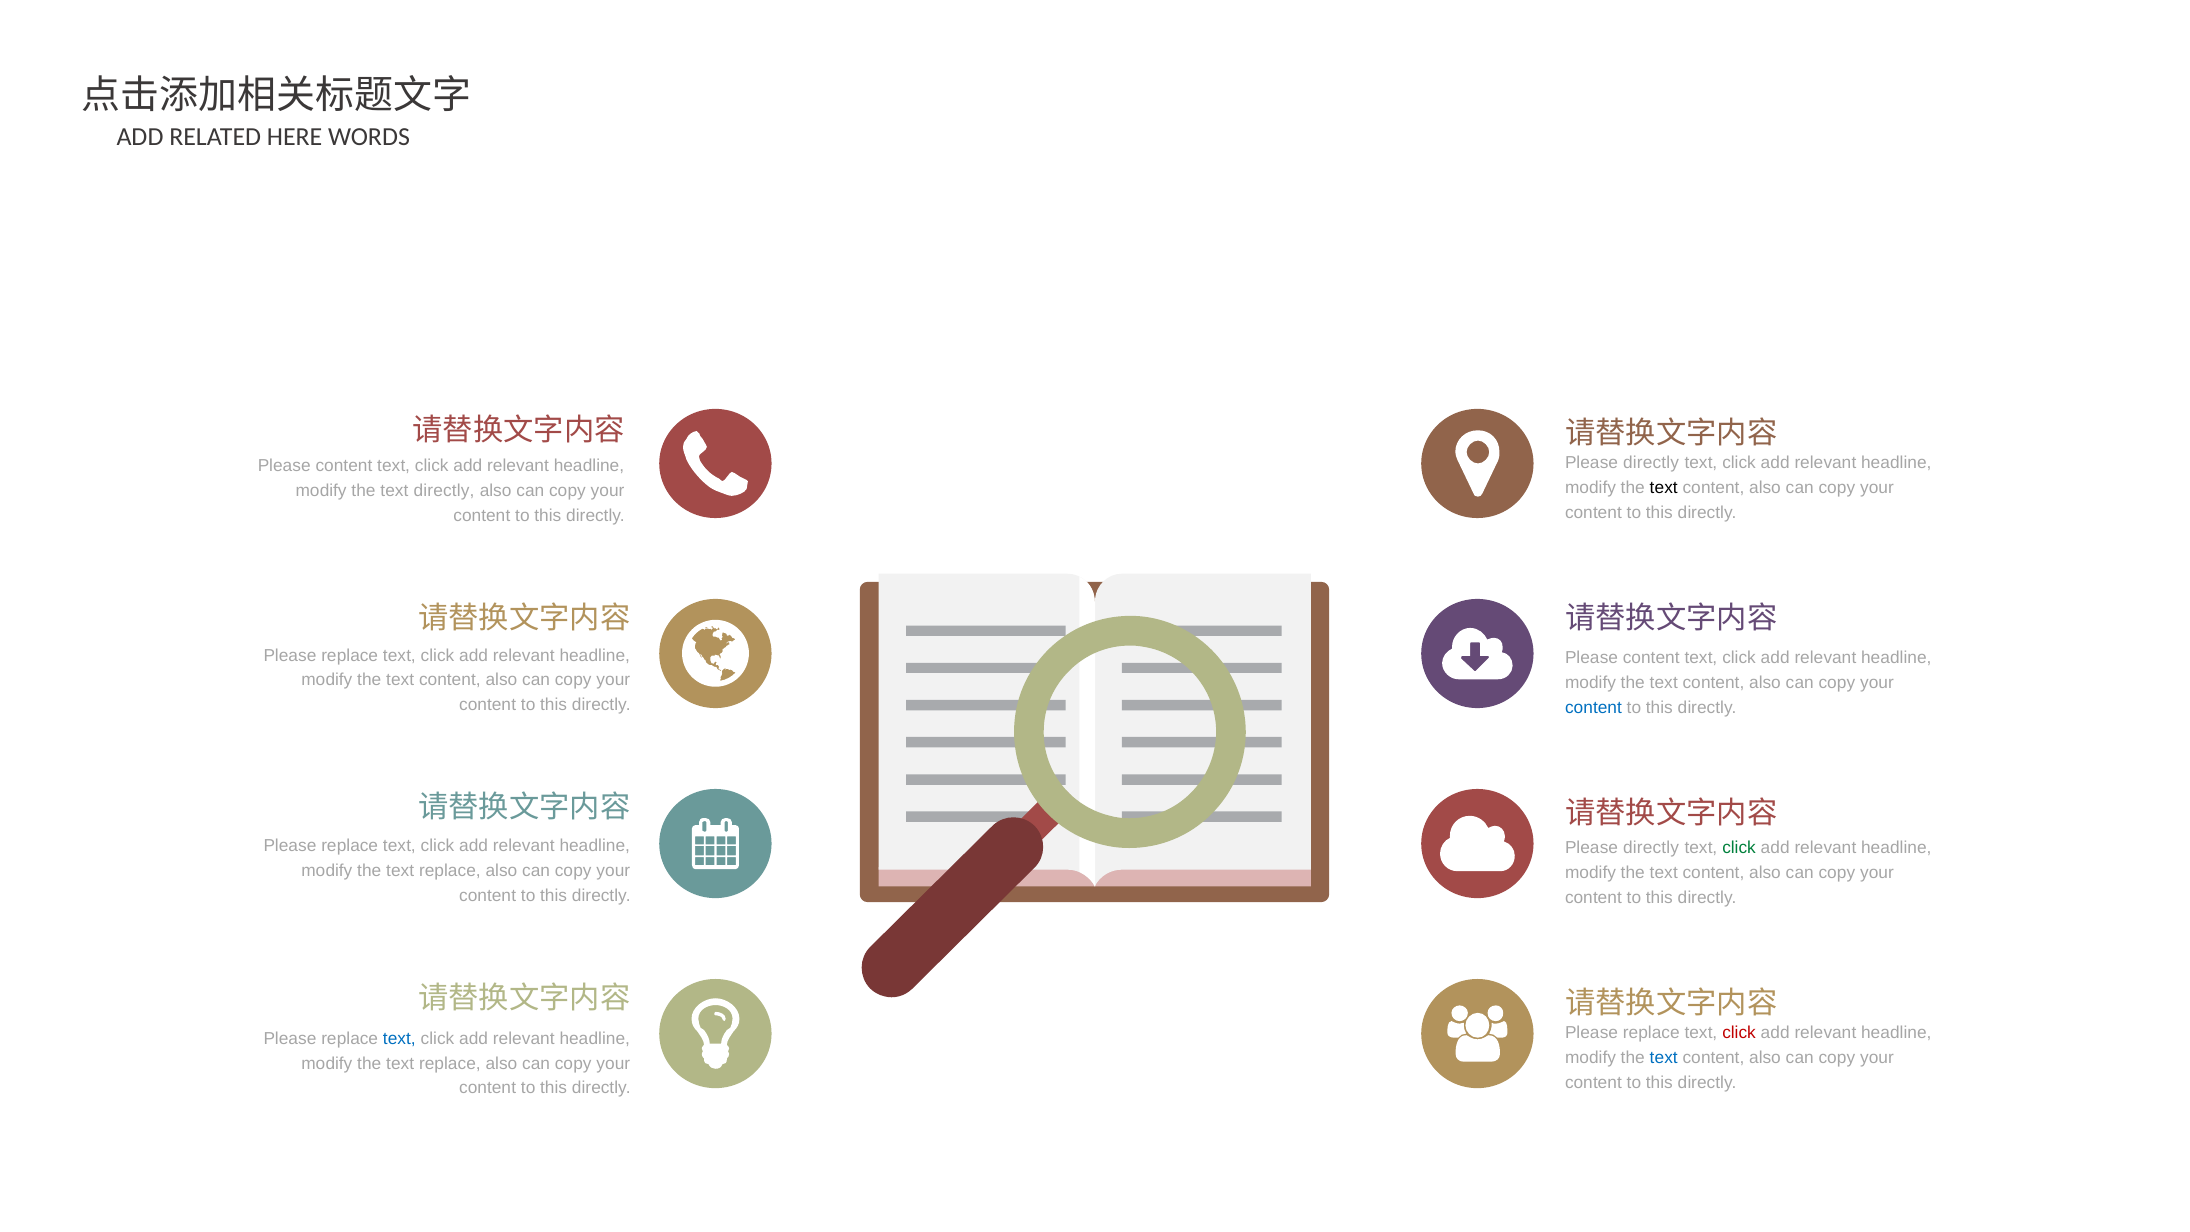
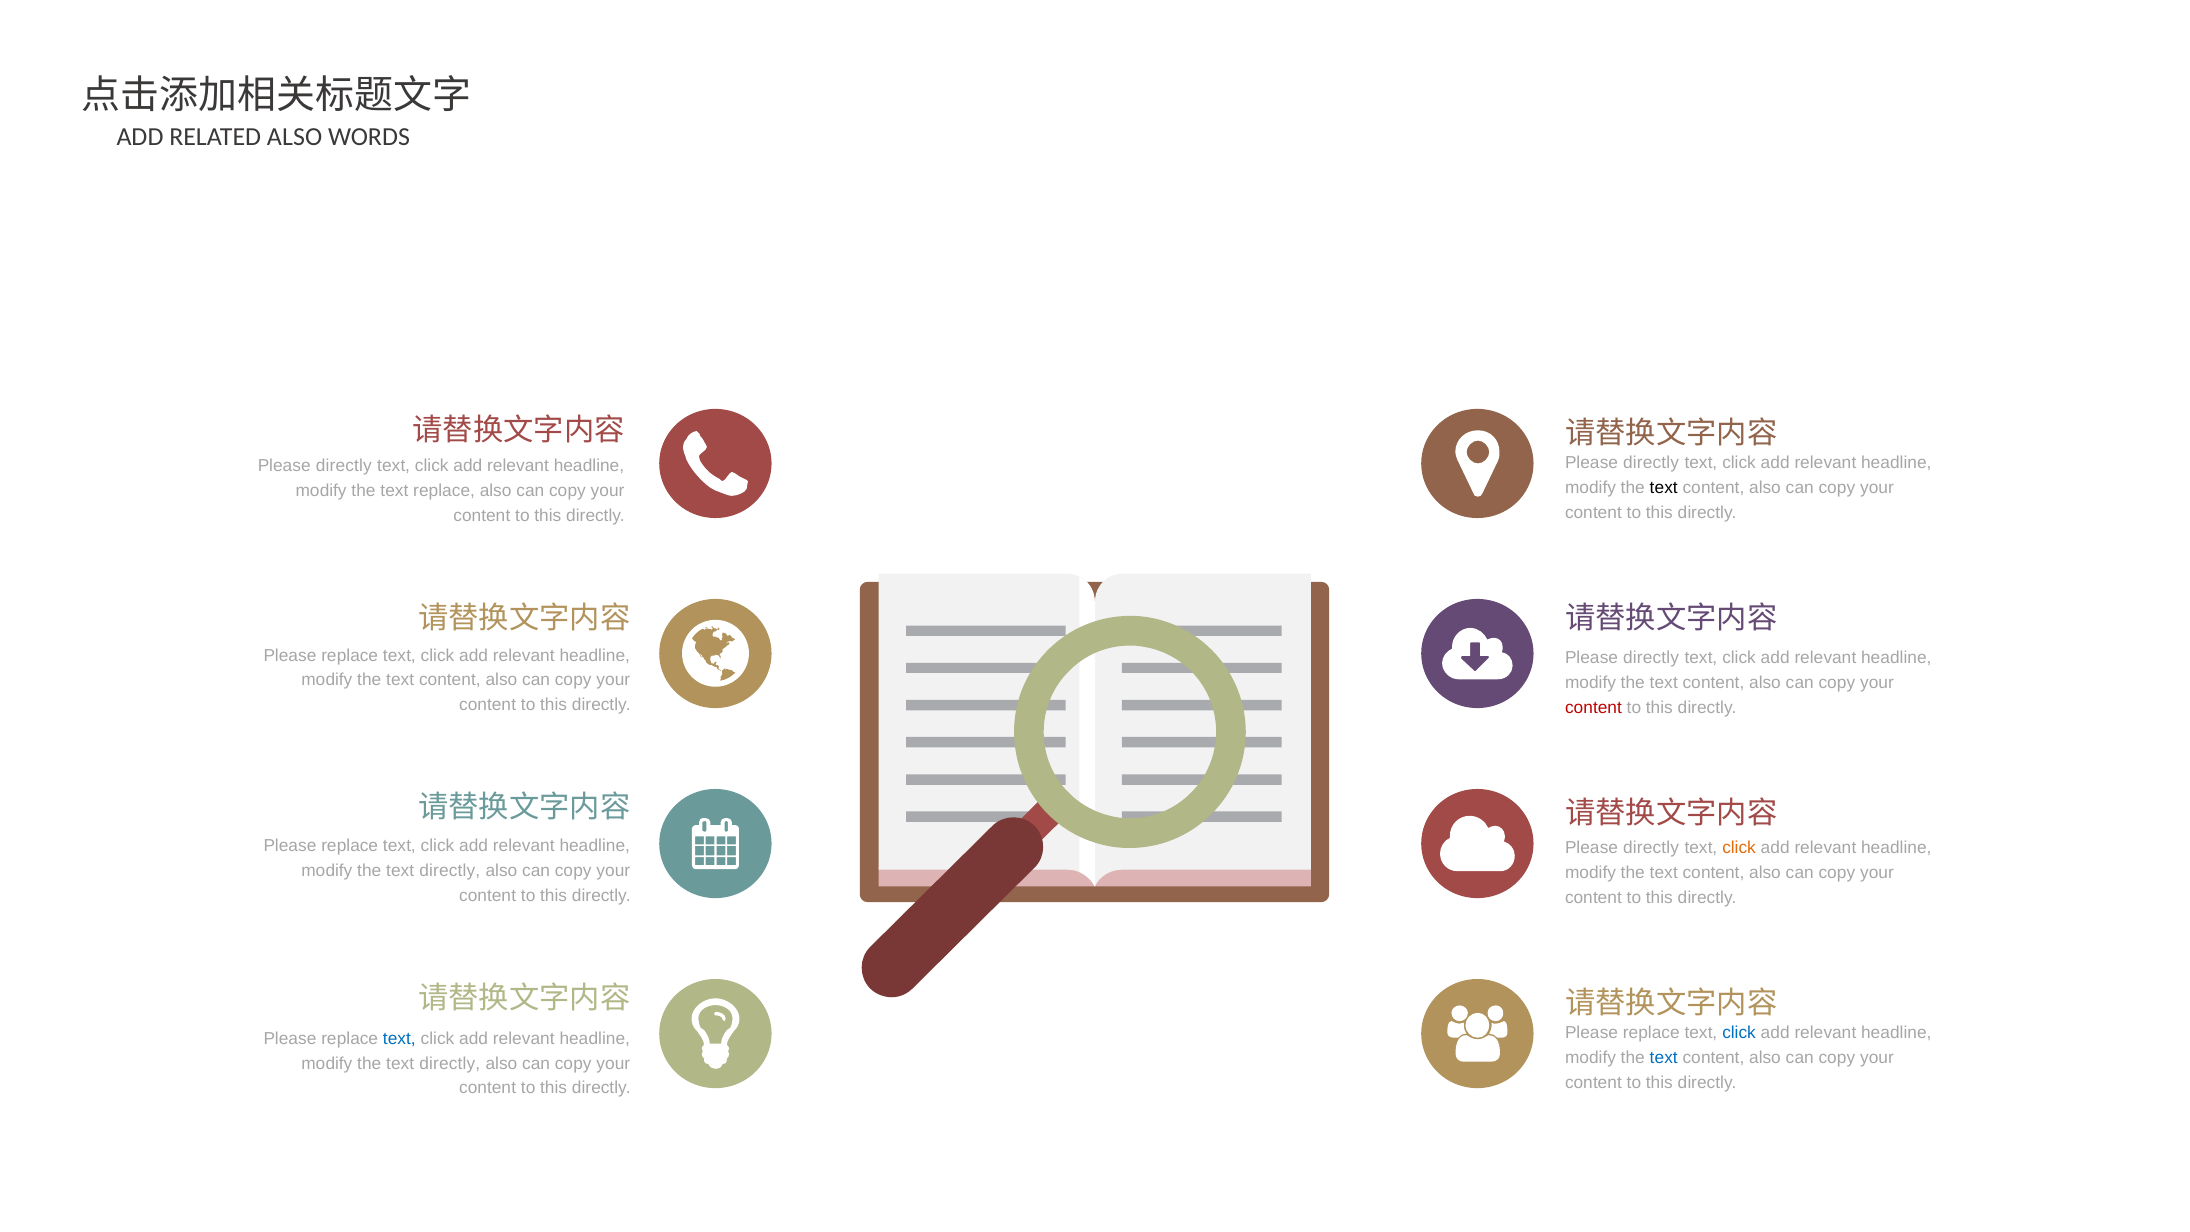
RELATED HERE: HERE -> ALSO
content at (344, 466): content -> directly
text directly: directly -> replace
content at (1651, 658): content -> directly
content at (1593, 707) colour: blue -> red
click at (1739, 848) colour: green -> orange
replace at (450, 871): replace -> directly
click at (1739, 1033) colour: red -> blue
replace at (450, 1063): replace -> directly
